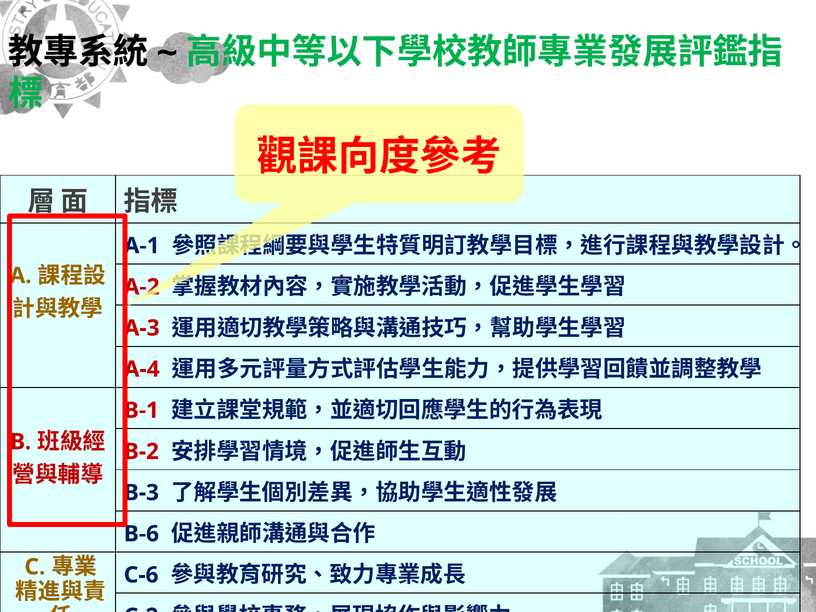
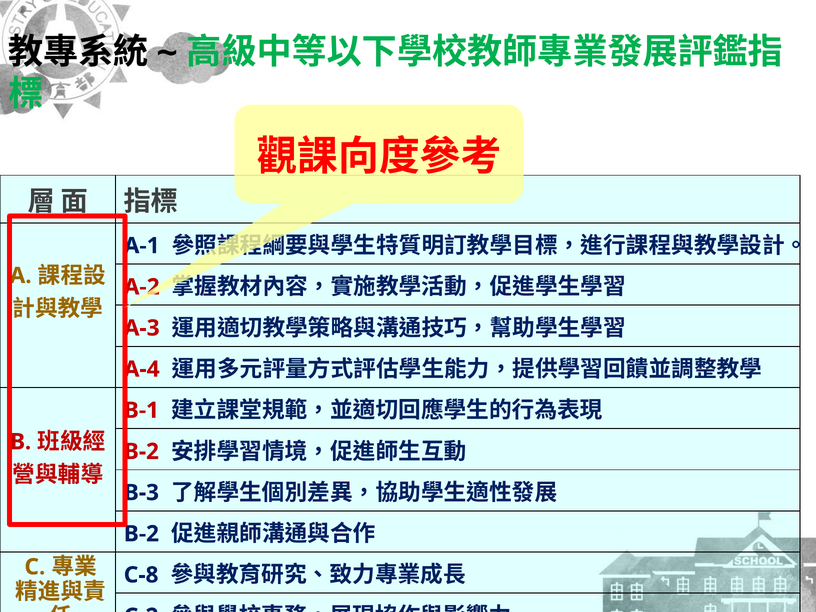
B-6 at (141, 534): B-6 -> B-2
C-6: C-6 -> C-8
